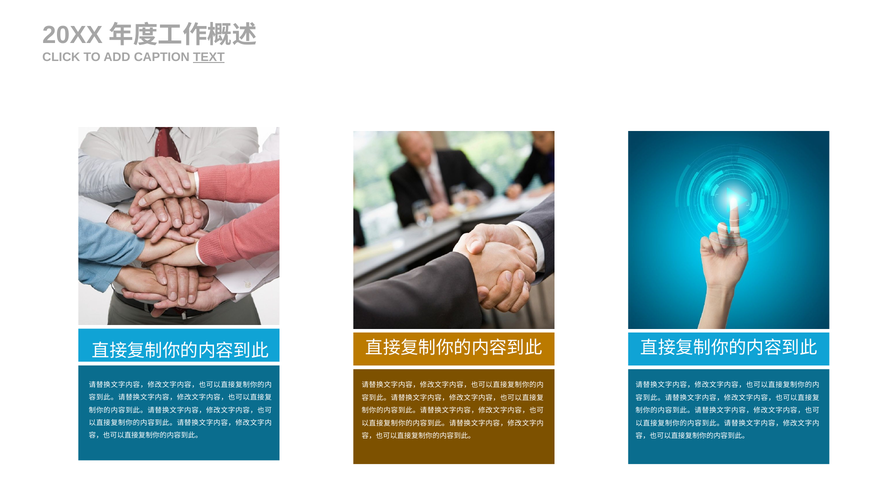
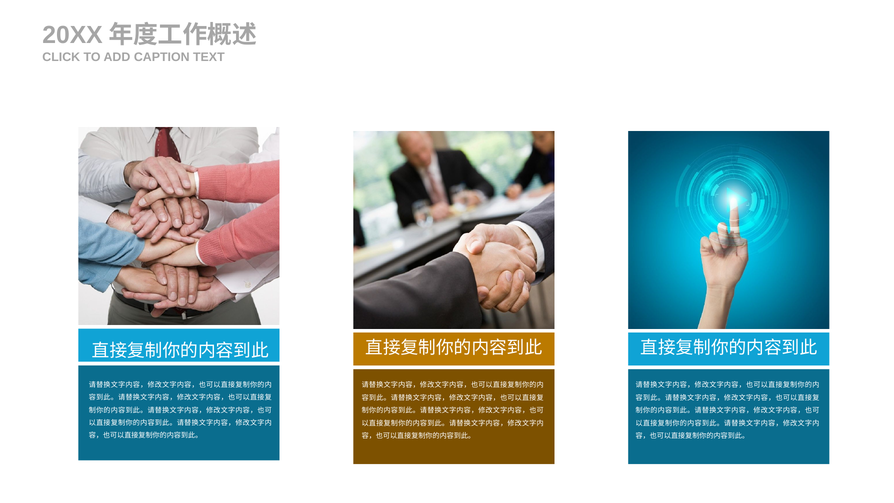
TEXT underline: present -> none
